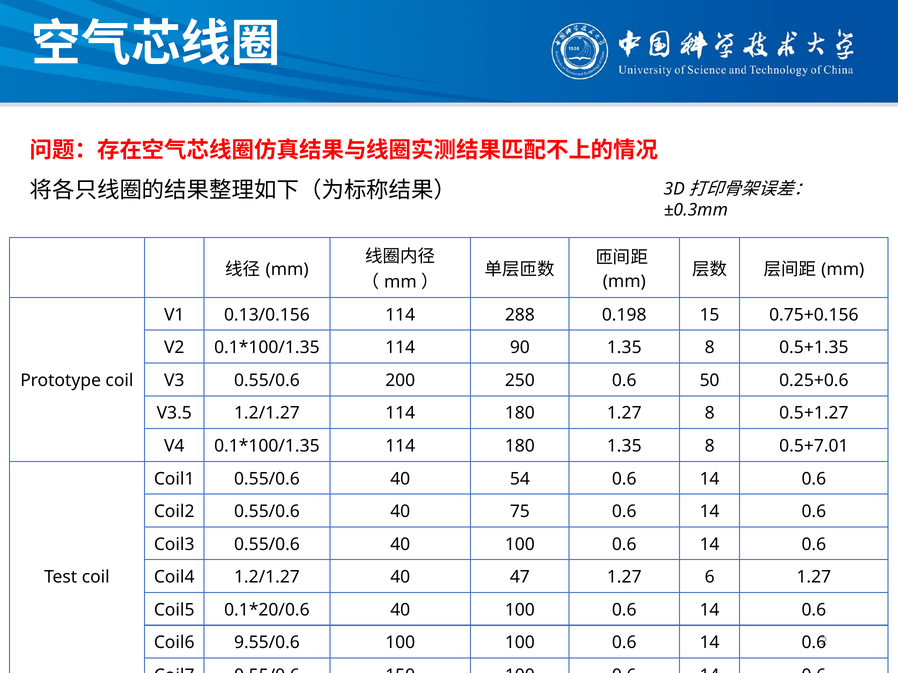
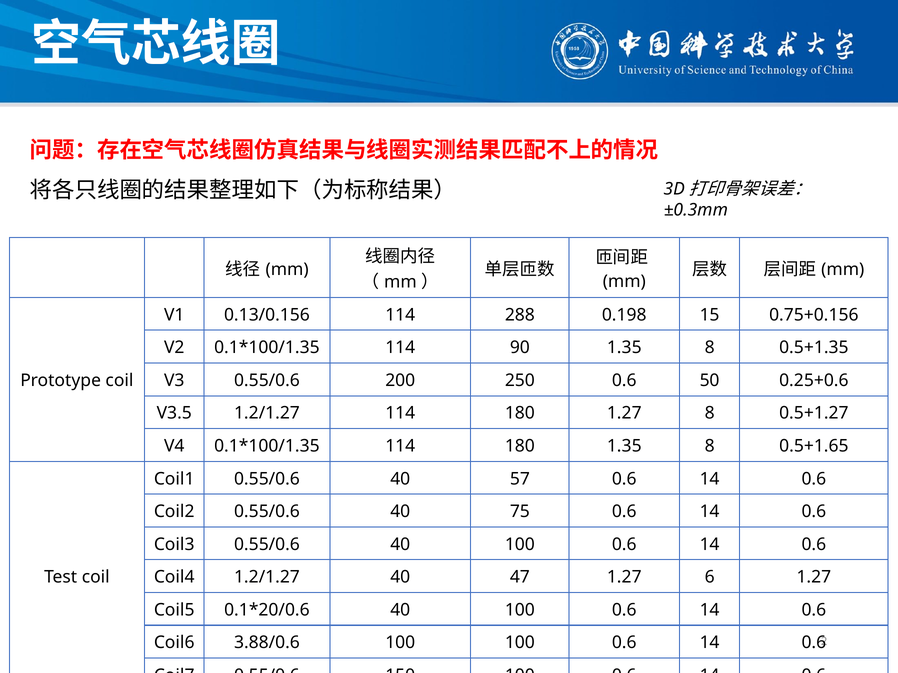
0.5+7.01: 0.5+7.01 -> 0.5+1.65
54: 54 -> 57
9.55/0.6: 9.55/0.6 -> 3.88/0.6
